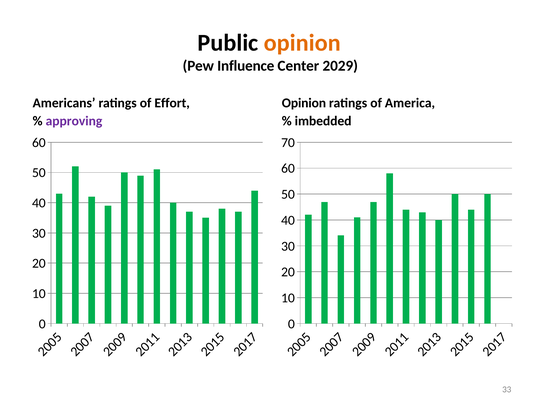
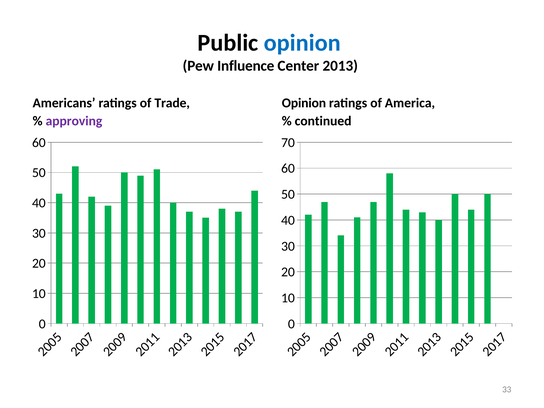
opinion at (302, 43) colour: orange -> blue
2029: 2029 -> 2013
Effort: Effort -> Trade
imbedded: imbedded -> continued
